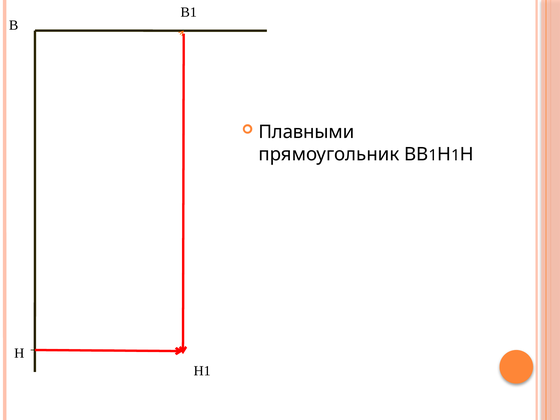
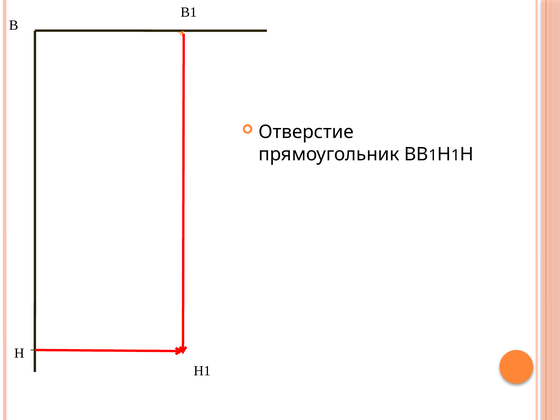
Плавными: Плавными -> Отверстие
